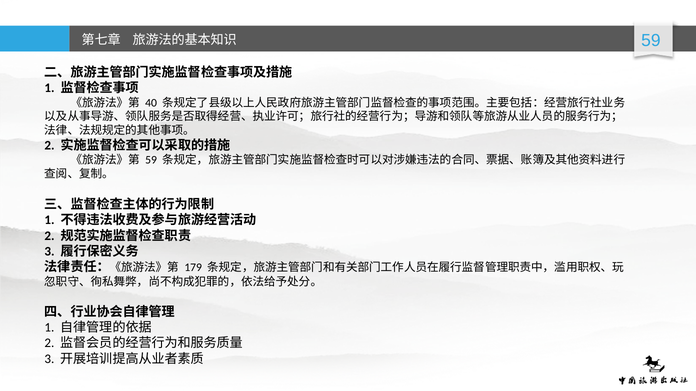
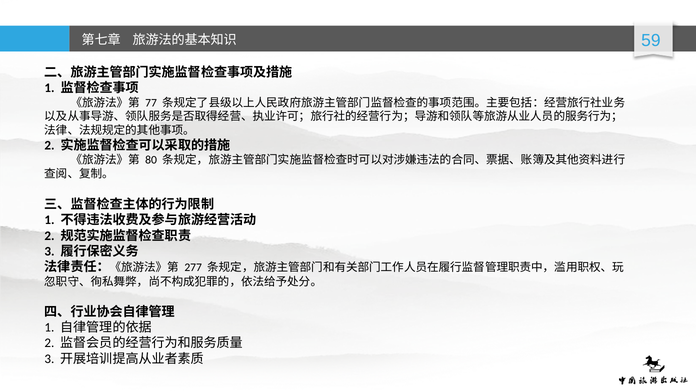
40: 40 -> 77
59 at (151, 160): 59 -> 80
179: 179 -> 277
